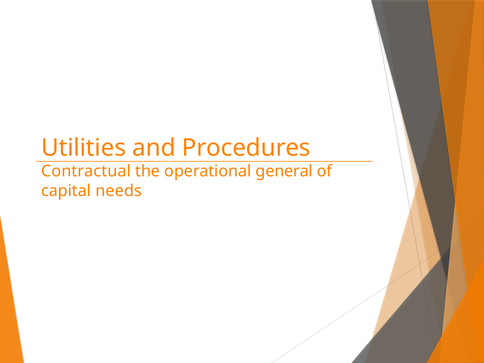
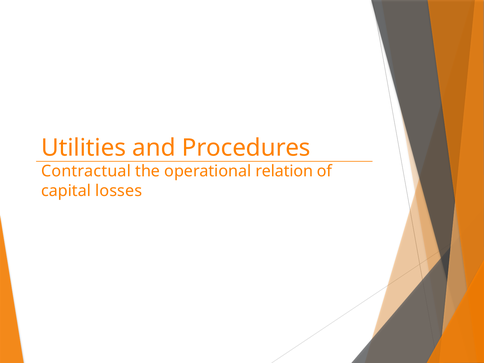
general: general -> relation
needs: needs -> losses
